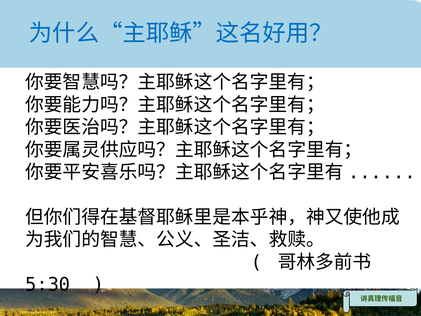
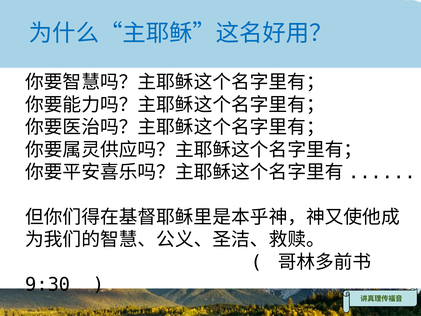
5:30: 5:30 -> 9:30
